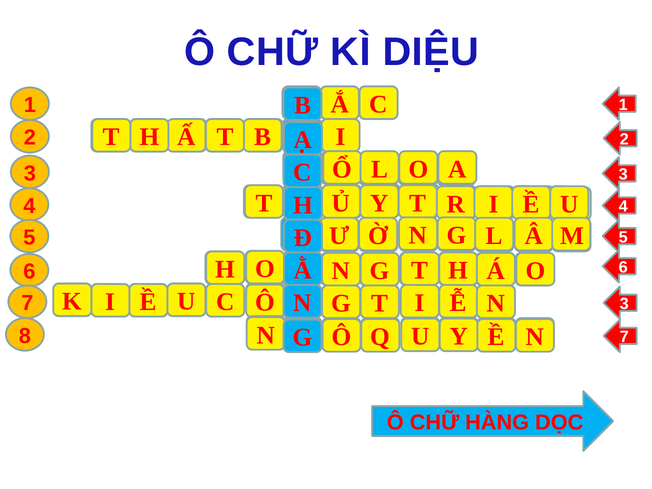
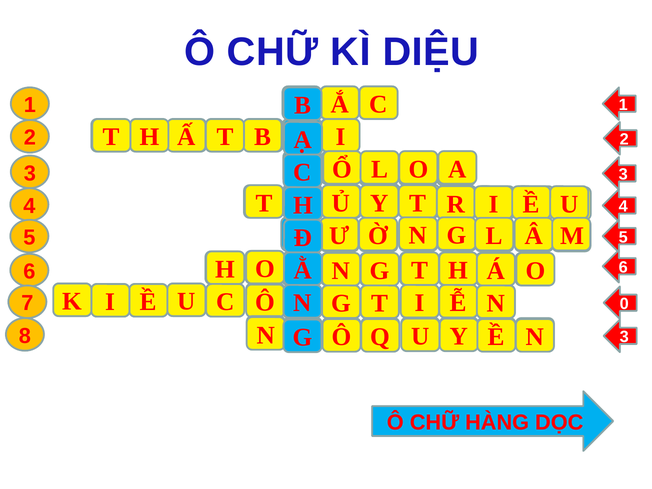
7 3: 3 -> 0
8 7: 7 -> 3
